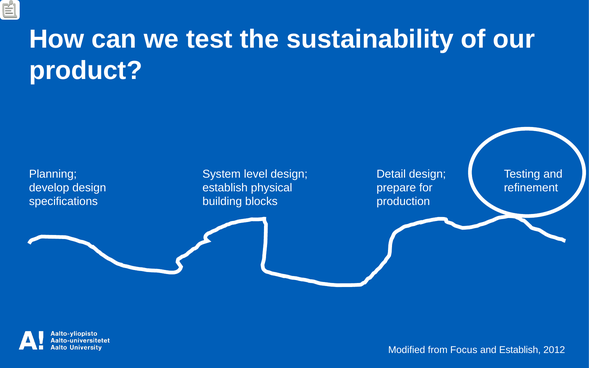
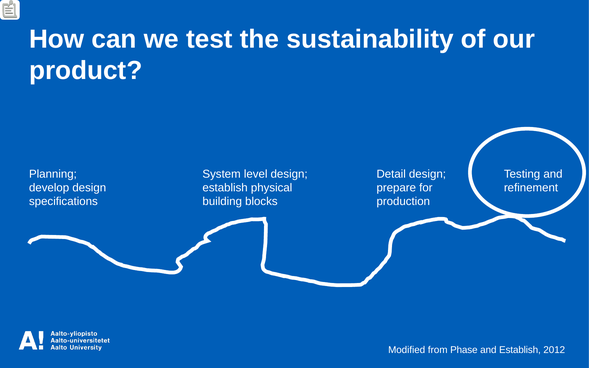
Focus: Focus -> Phase
